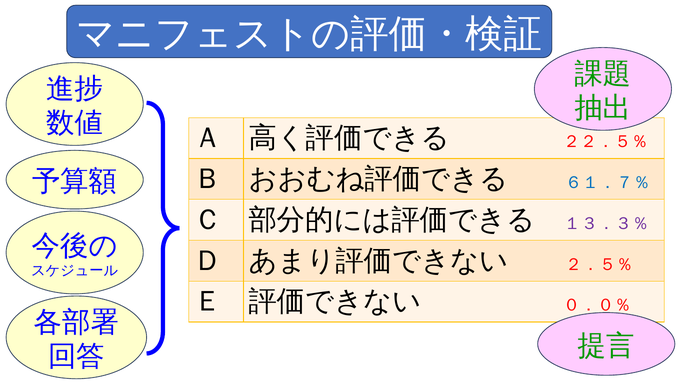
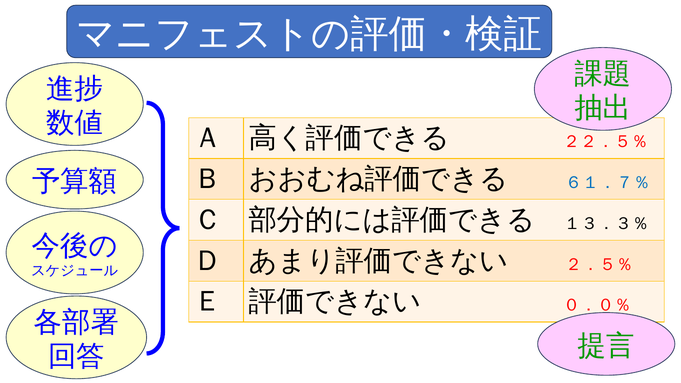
１３．３％ colour: purple -> black
